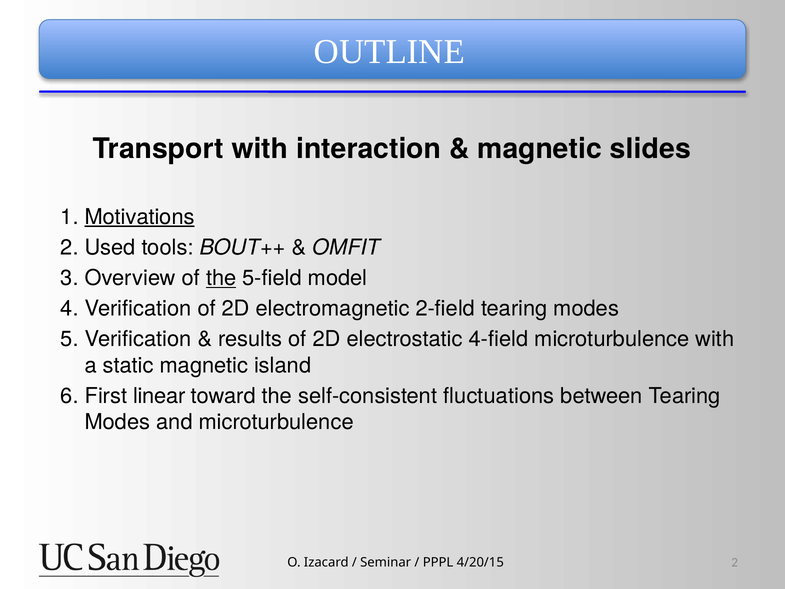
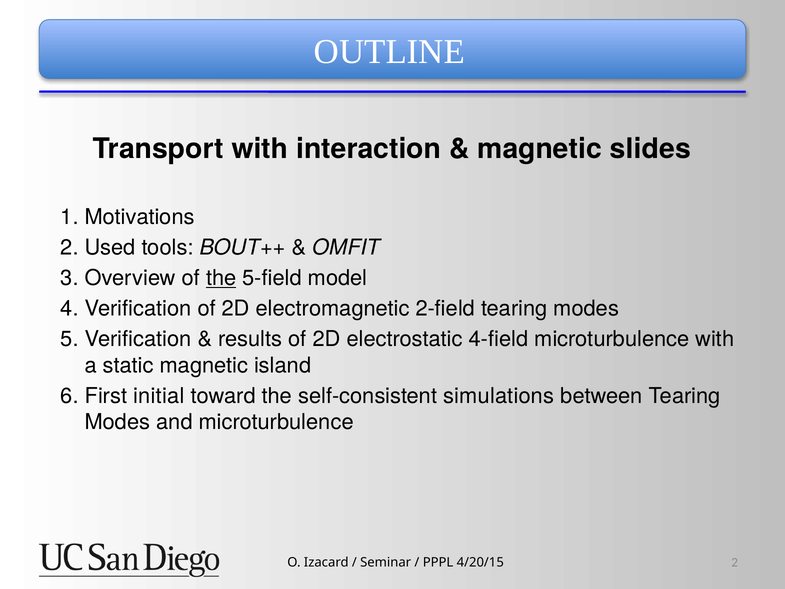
Motivations underline: present -> none
linear: linear -> initial
fluctuations: fluctuations -> simulations
